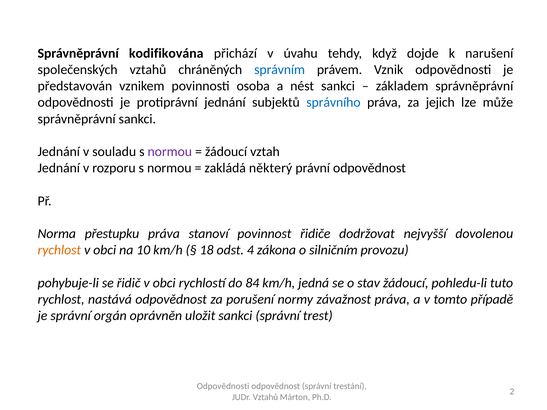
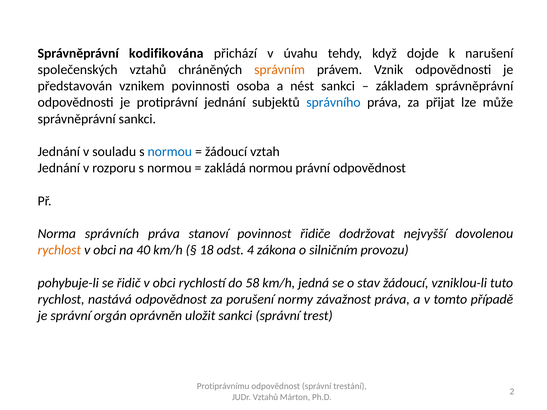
správním colour: blue -> orange
jejich: jejich -> přijat
normou at (170, 152) colour: purple -> blue
zakládá některý: některý -> normou
přestupku: přestupku -> správních
10: 10 -> 40
84: 84 -> 58
pohledu-li: pohledu-li -> vzniklou-li
Odpovědnosti at (223, 386): Odpovědnosti -> Protiprávnímu
